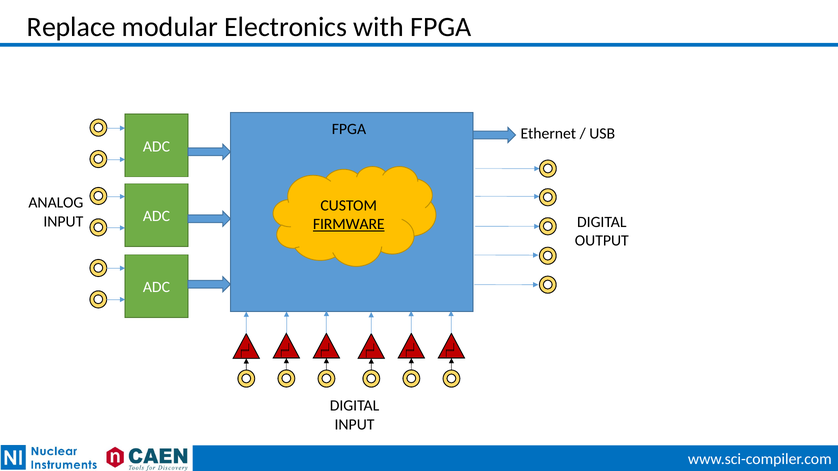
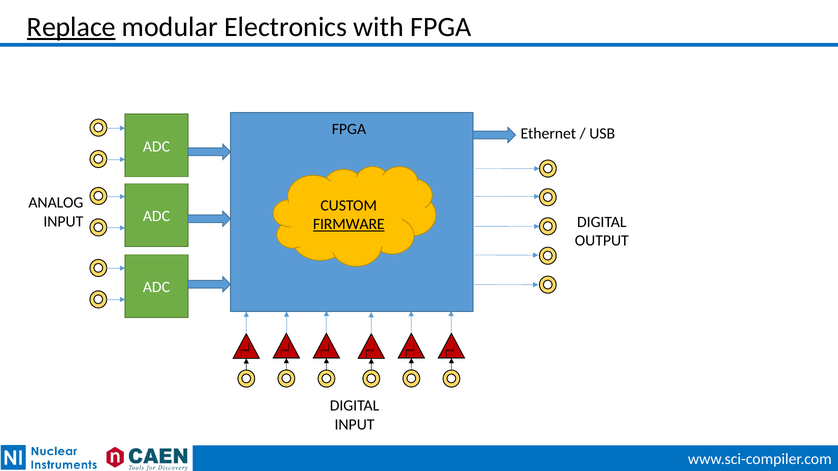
Replace underline: none -> present
